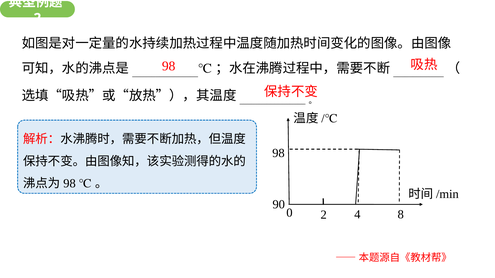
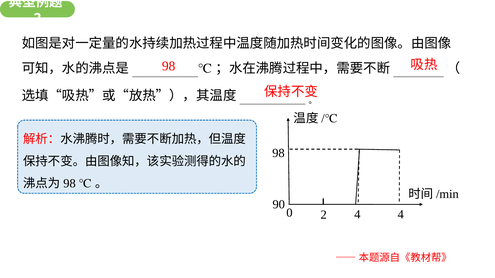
4 8: 8 -> 4
